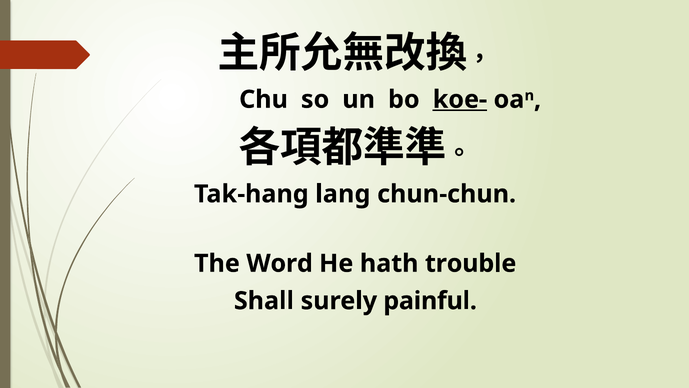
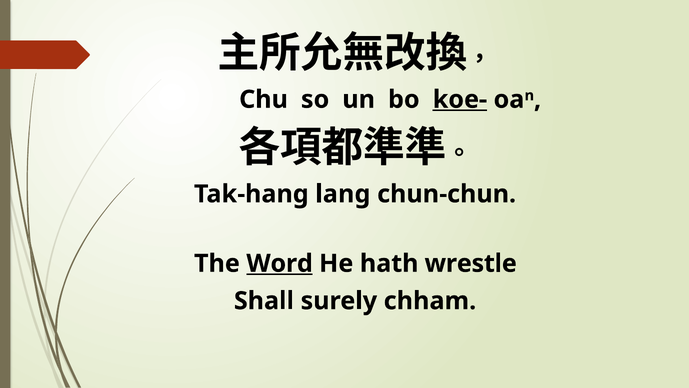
Word underline: none -> present
trouble: trouble -> wrestle
painful: painful -> chham
